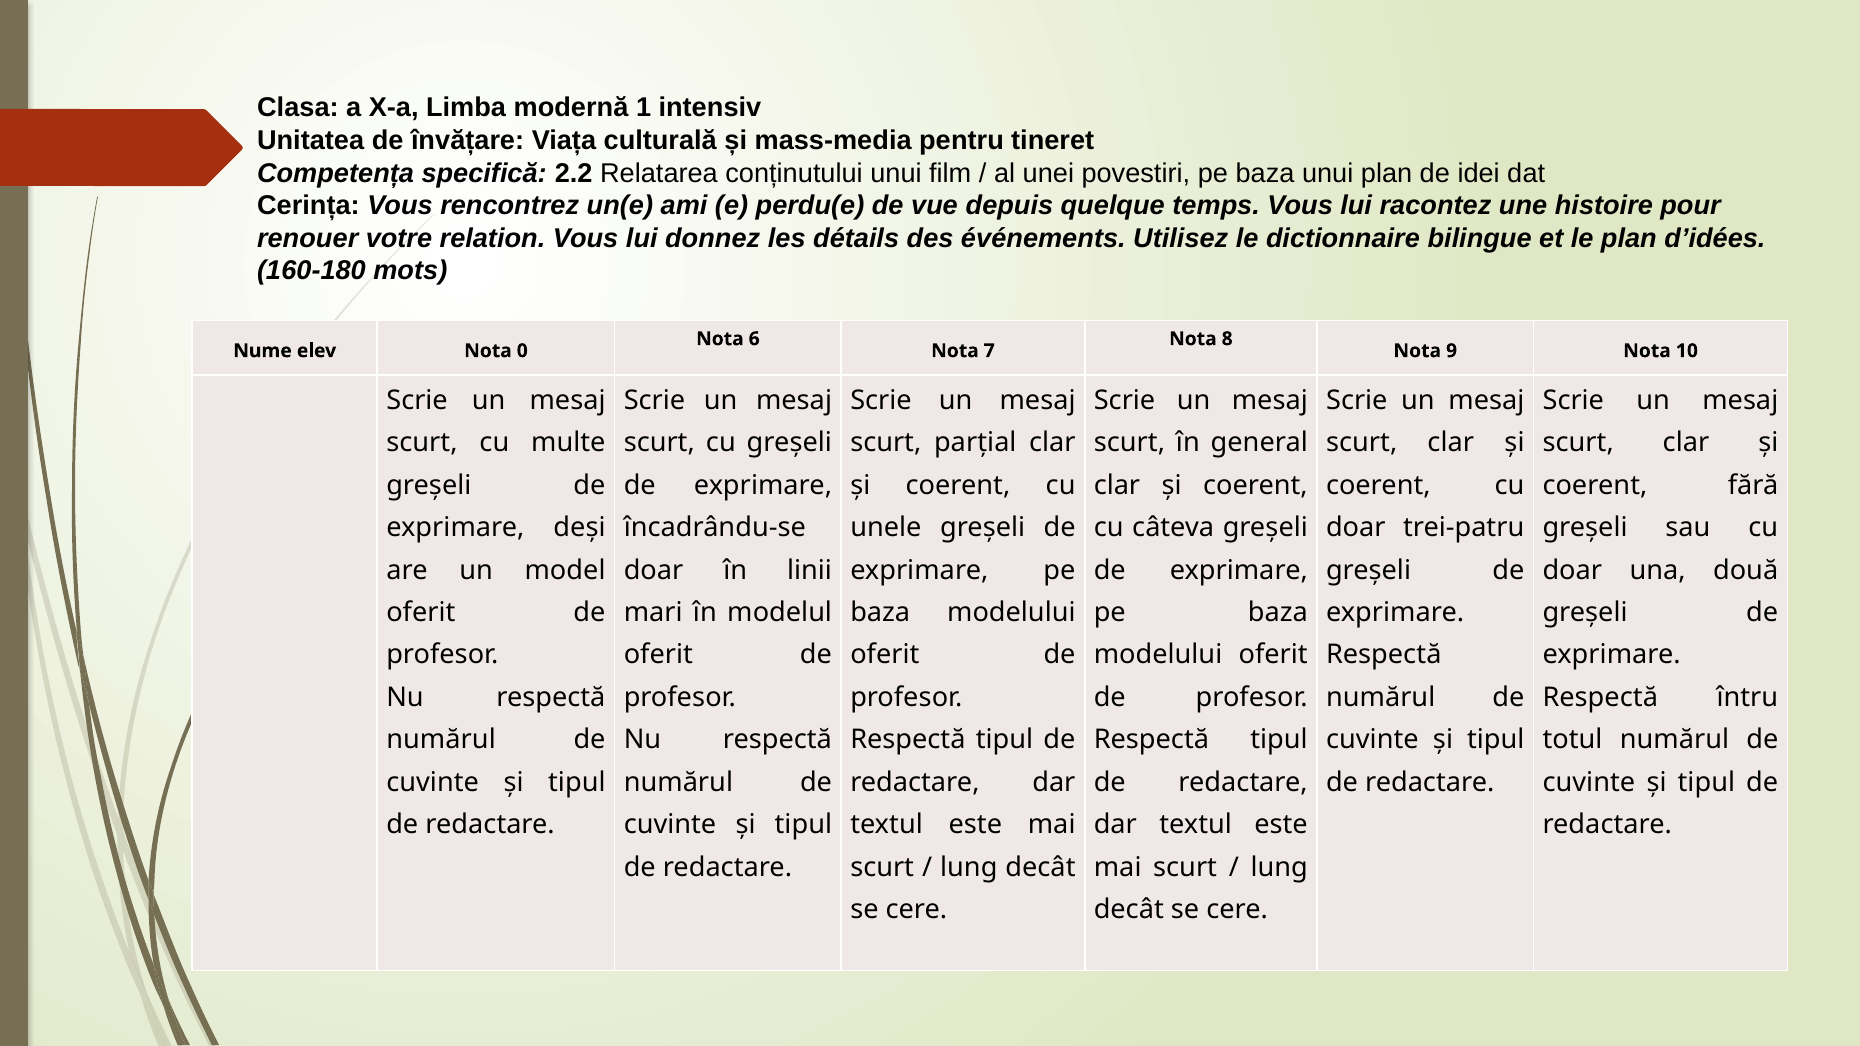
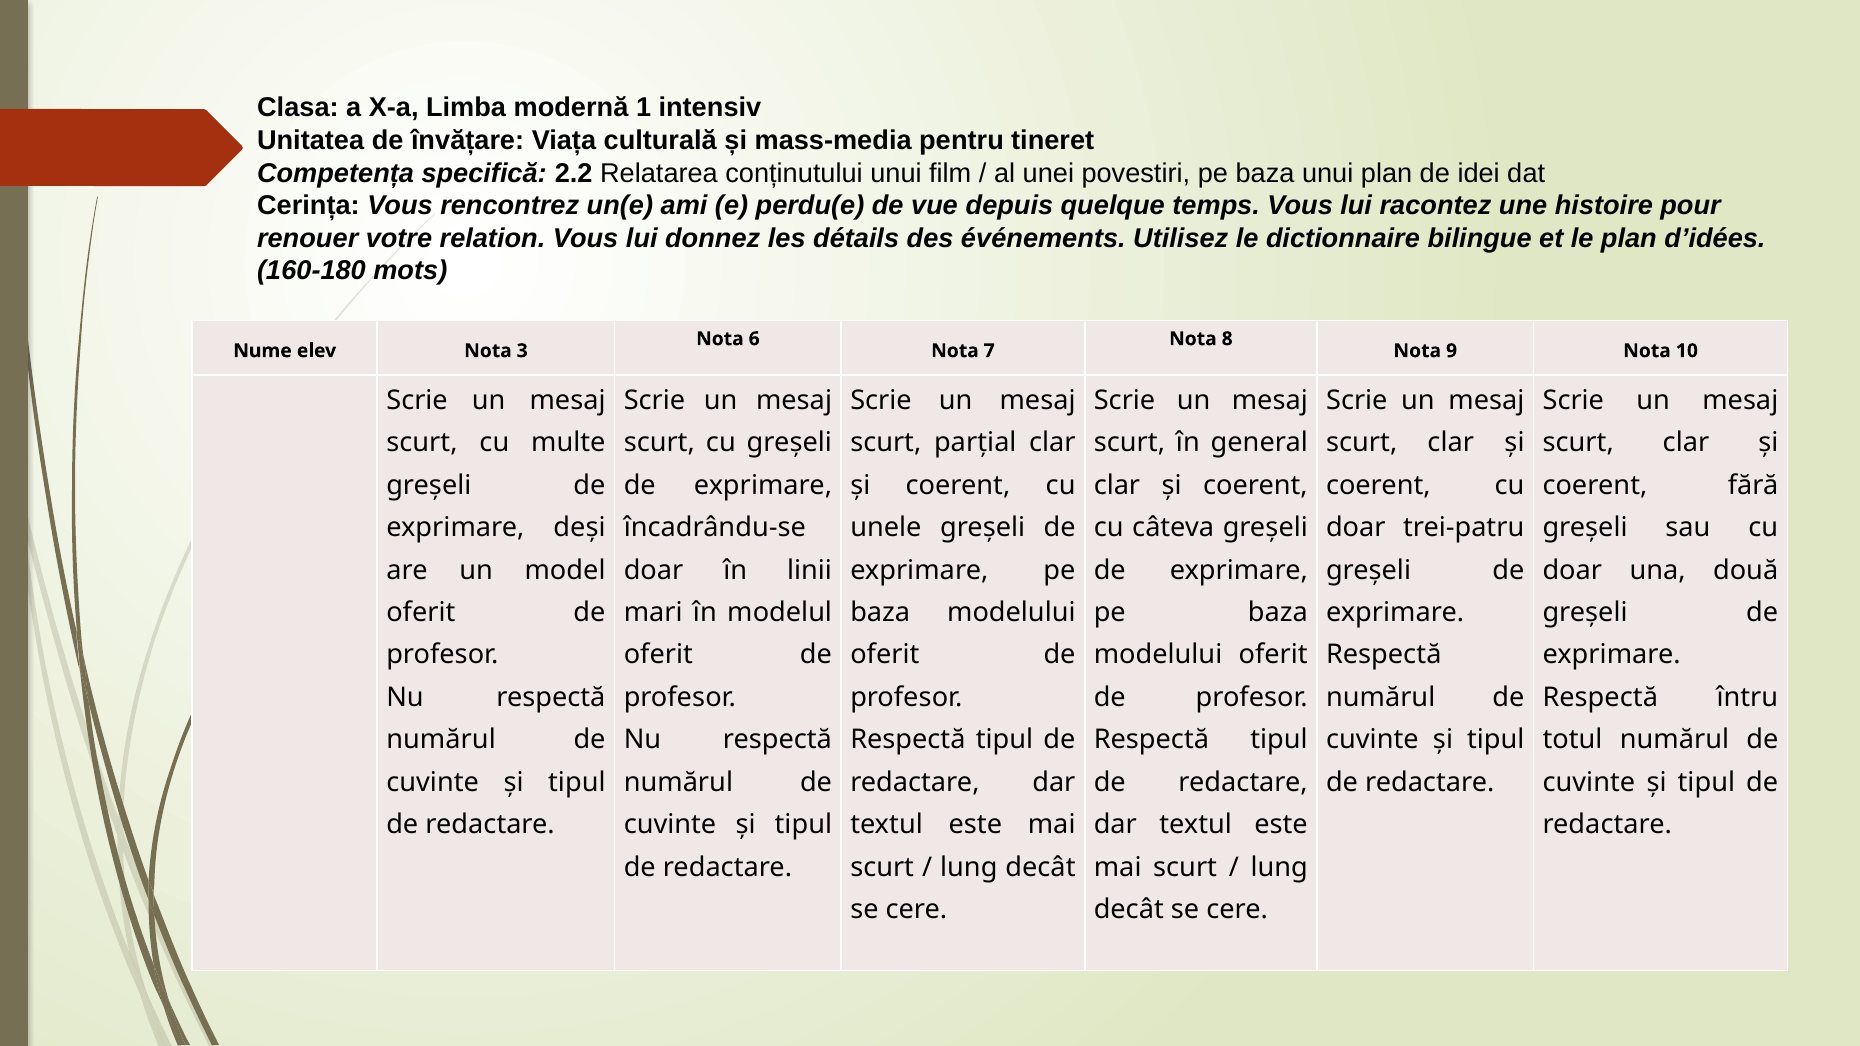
0: 0 -> 3
